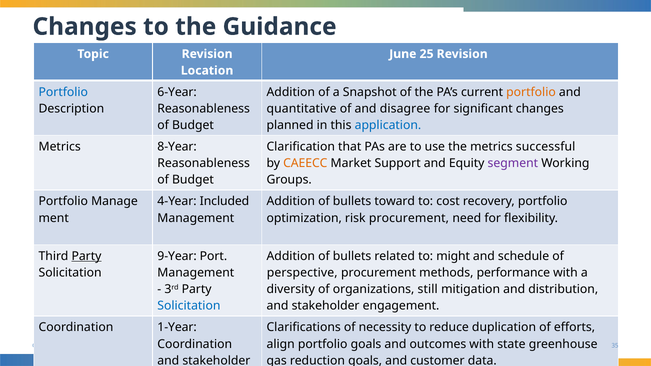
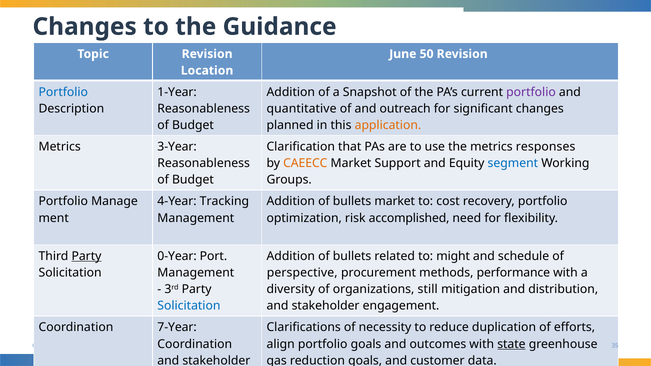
25: 25 -> 50
6-Year: 6-Year -> 1-Year
portfolio at (531, 92) colour: orange -> purple
disagree: disagree -> outreach
application colour: blue -> orange
8-Year: 8-Year -> 3-Year
successful: successful -> responses
segment colour: purple -> blue
Included: Included -> Tracking
bullets toward: toward -> market
risk procurement: procurement -> accomplished
9-Year: 9-Year -> 0-Year
1-Year: 1-Year -> 7-Year
state underline: none -> present
